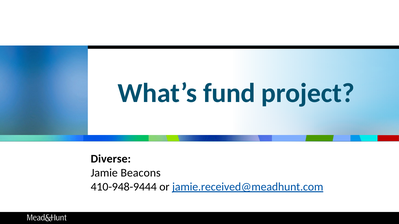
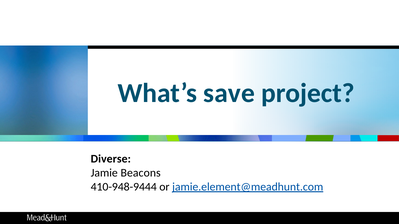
fund: fund -> save
jamie.received@meadhunt.com: jamie.received@meadhunt.com -> jamie.element@meadhunt.com
